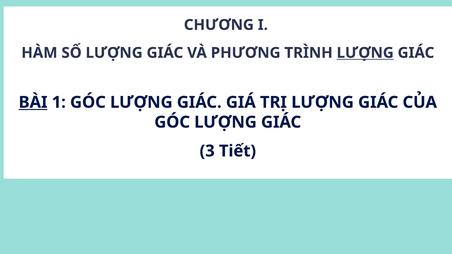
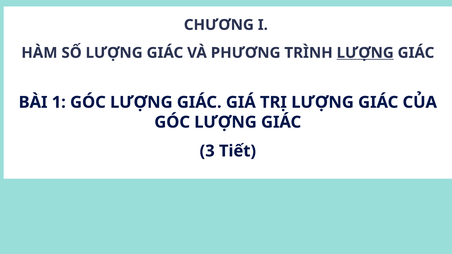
BÀI underline: present -> none
